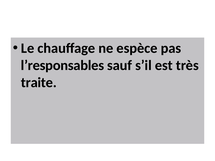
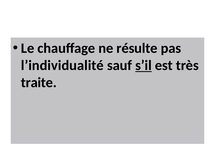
espèce: espèce -> résulte
l’responsables: l’responsables -> l’individualité
s’il underline: none -> present
